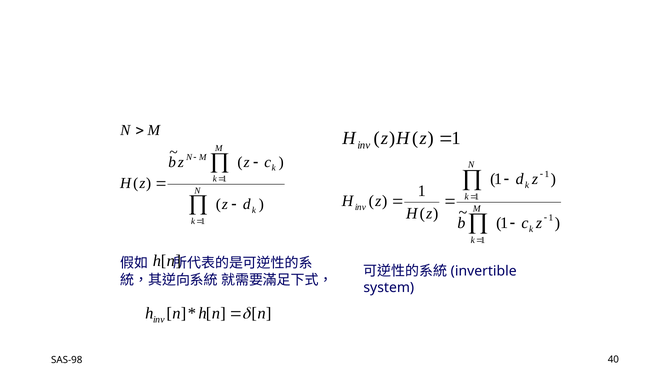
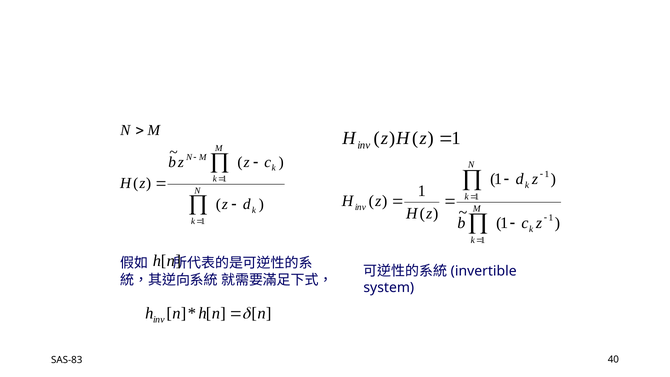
SAS-98: SAS-98 -> SAS-83
